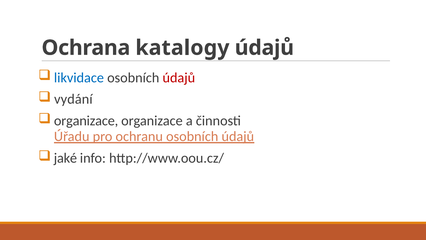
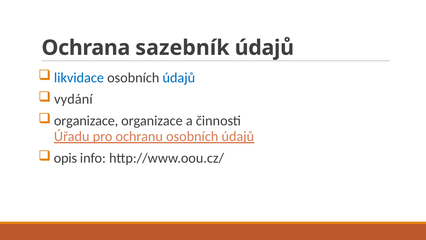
katalogy: katalogy -> sazebník
údajů at (179, 78) colour: red -> blue
jaké: jaké -> opis
